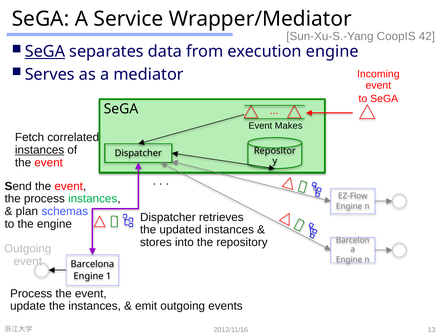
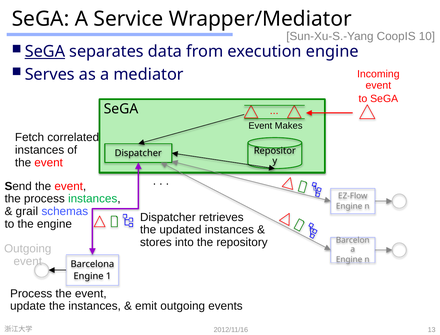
42: 42 -> 10
instances at (40, 150) underline: present -> none
plan: plan -> grail
